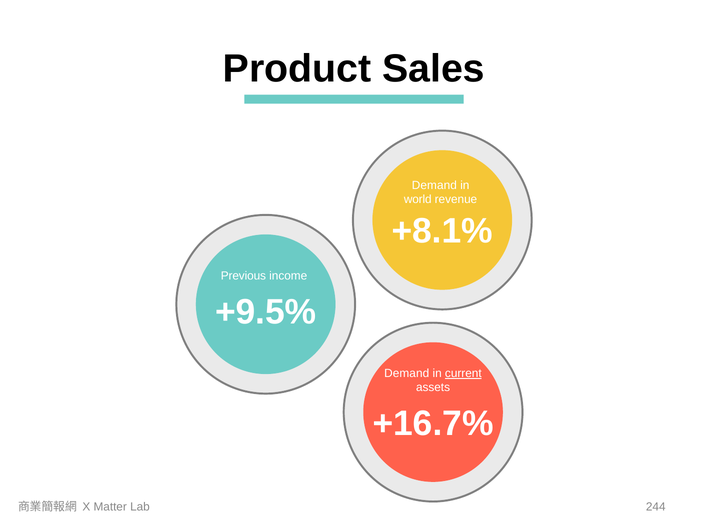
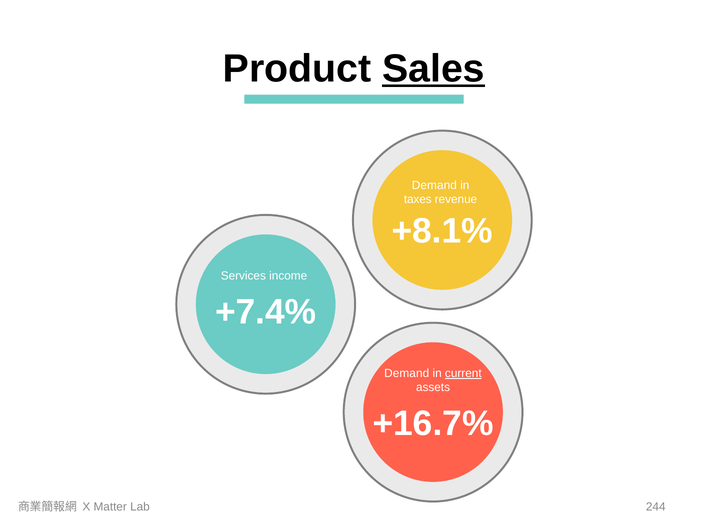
Sales underline: none -> present
world: world -> taxes
Previous: Previous -> Services
+9.5%: +9.5% -> +7.4%
